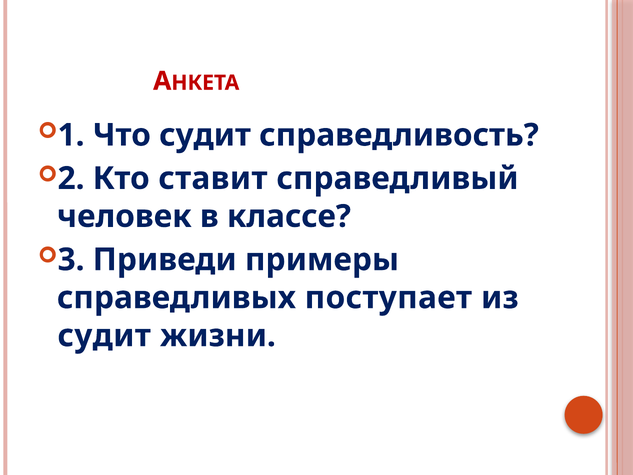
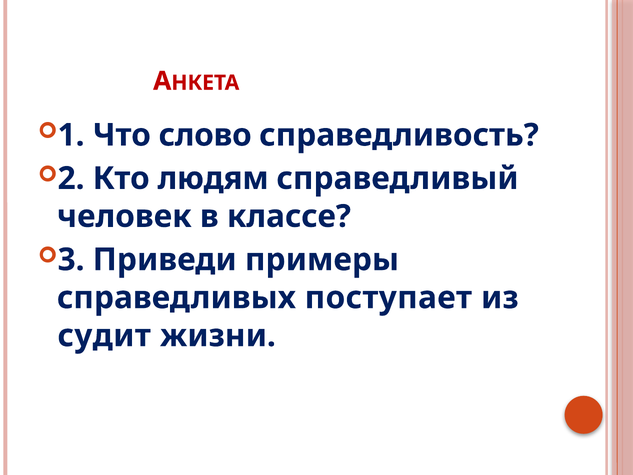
Что судит: судит -> слово
ставит: ставит -> людям
